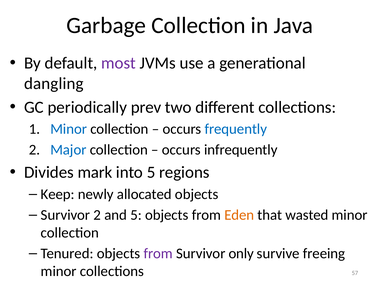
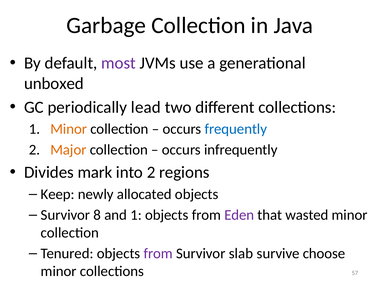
dangling: dangling -> unboxed
prev: prev -> lead
Minor at (69, 129) colour: blue -> orange
Major colour: blue -> orange
into 5: 5 -> 2
Survivor 2: 2 -> 8
and 5: 5 -> 1
Eden colour: orange -> purple
only: only -> slab
freeing: freeing -> choose
